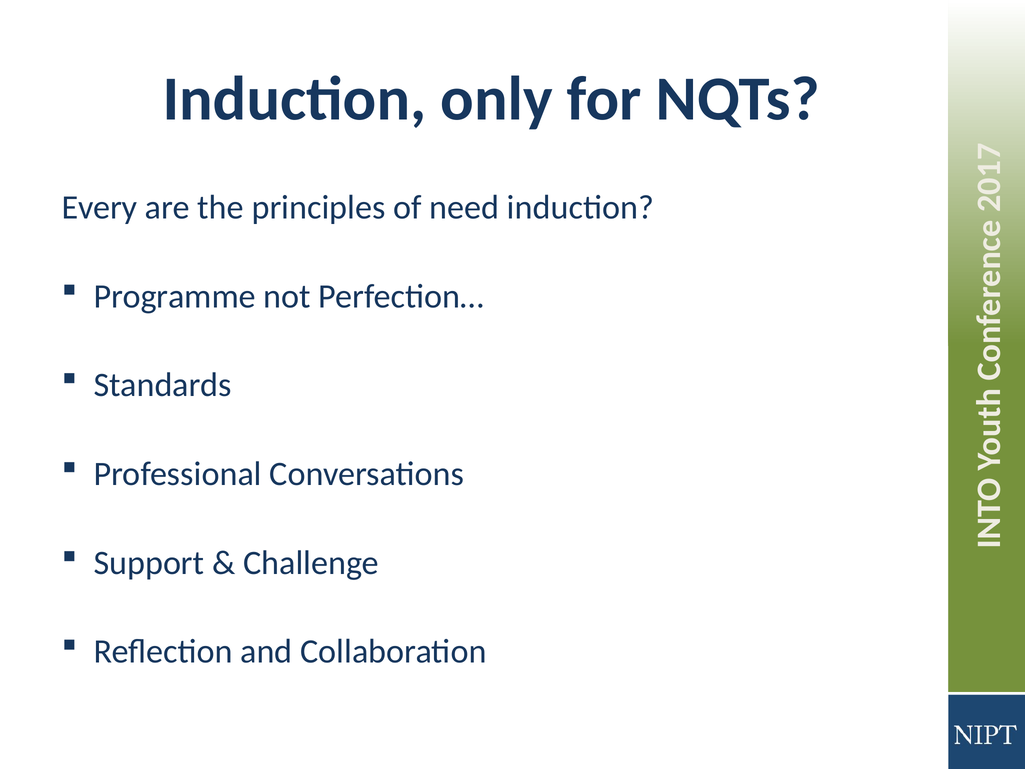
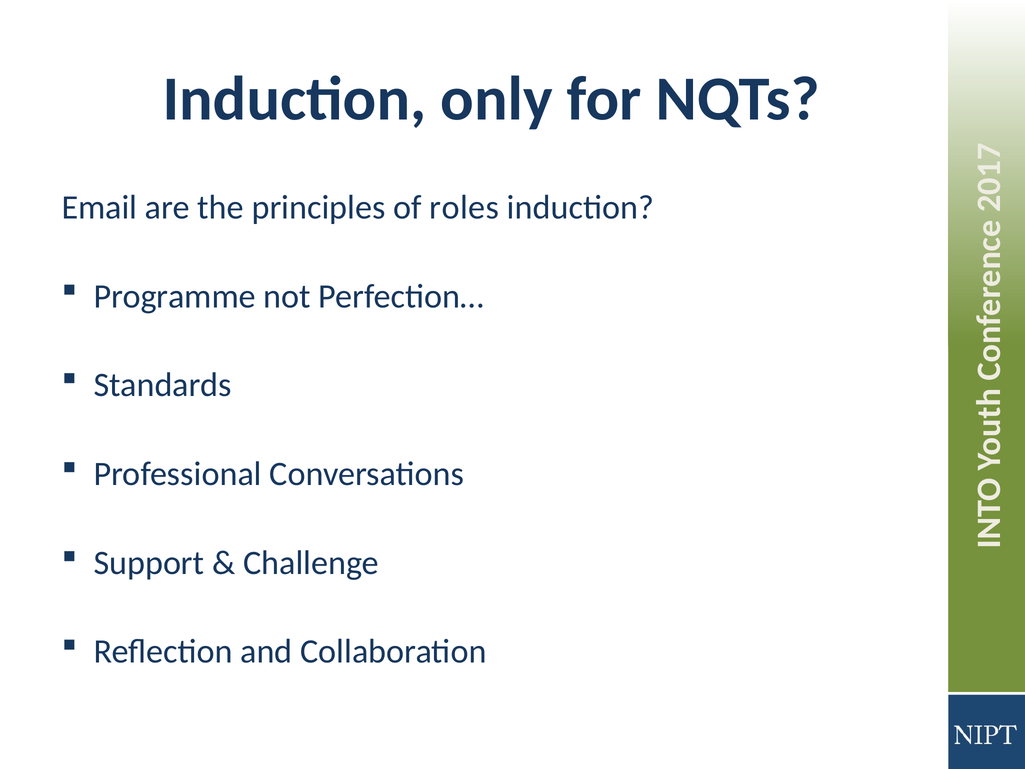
Every: Every -> Email
need: need -> roles
